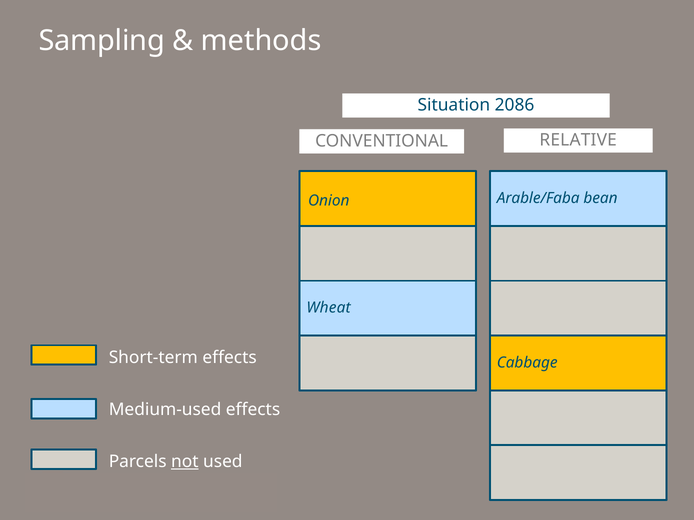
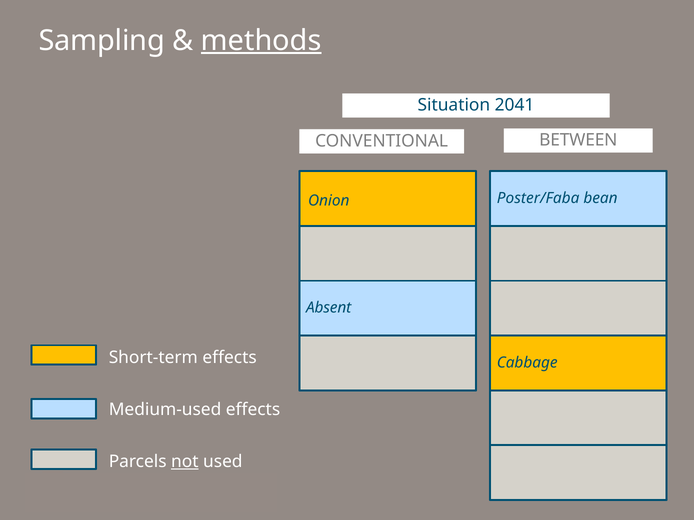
methods underline: none -> present
2086: 2086 -> 2041
RELATIVE: RELATIVE -> BETWEEN
Arable/Faba: Arable/Faba -> Poster/Faba
Wheat: Wheat -> Absent
